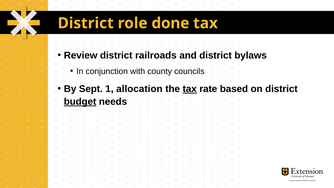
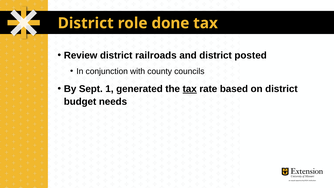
bylaws: bylaws -> posted
allocation: allocation -> generated
budget underline: present -> none
